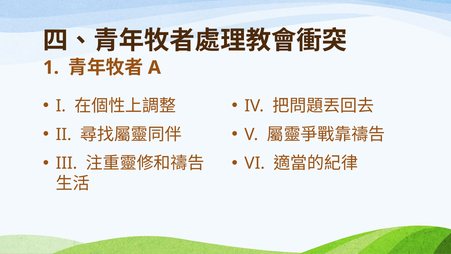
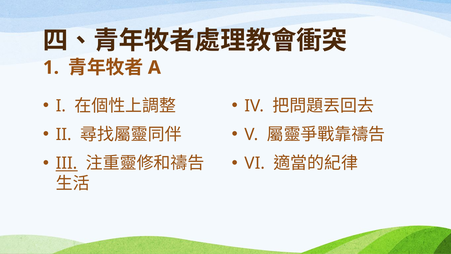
III underline: none -> present
